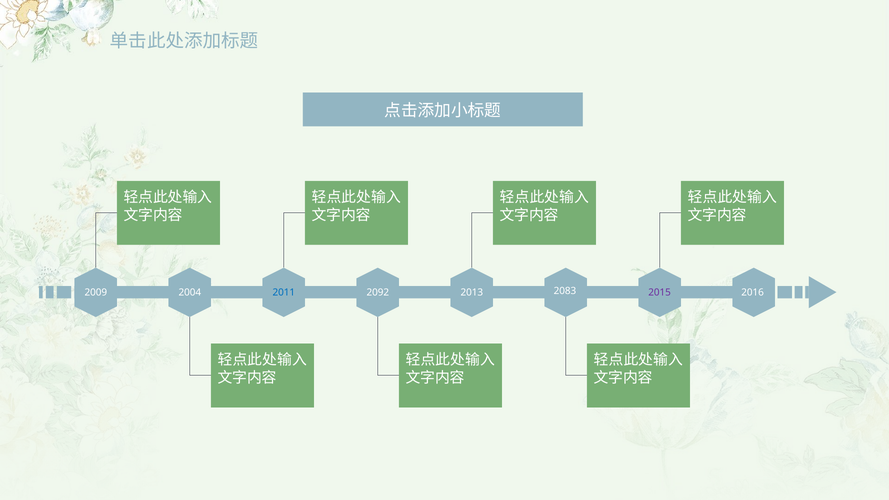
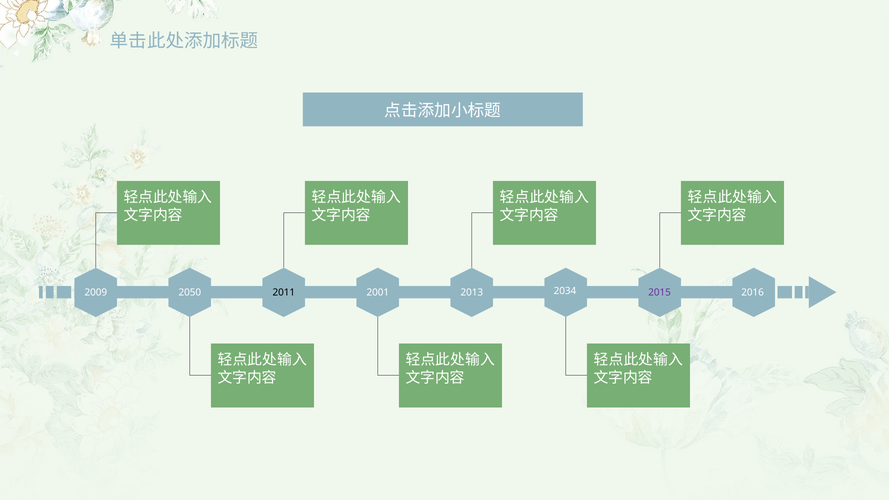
2083: 2083 -> 2034
2004: 2004 -> 2050
2011 colour: blue -> black
2092: 2092 -> 2001
